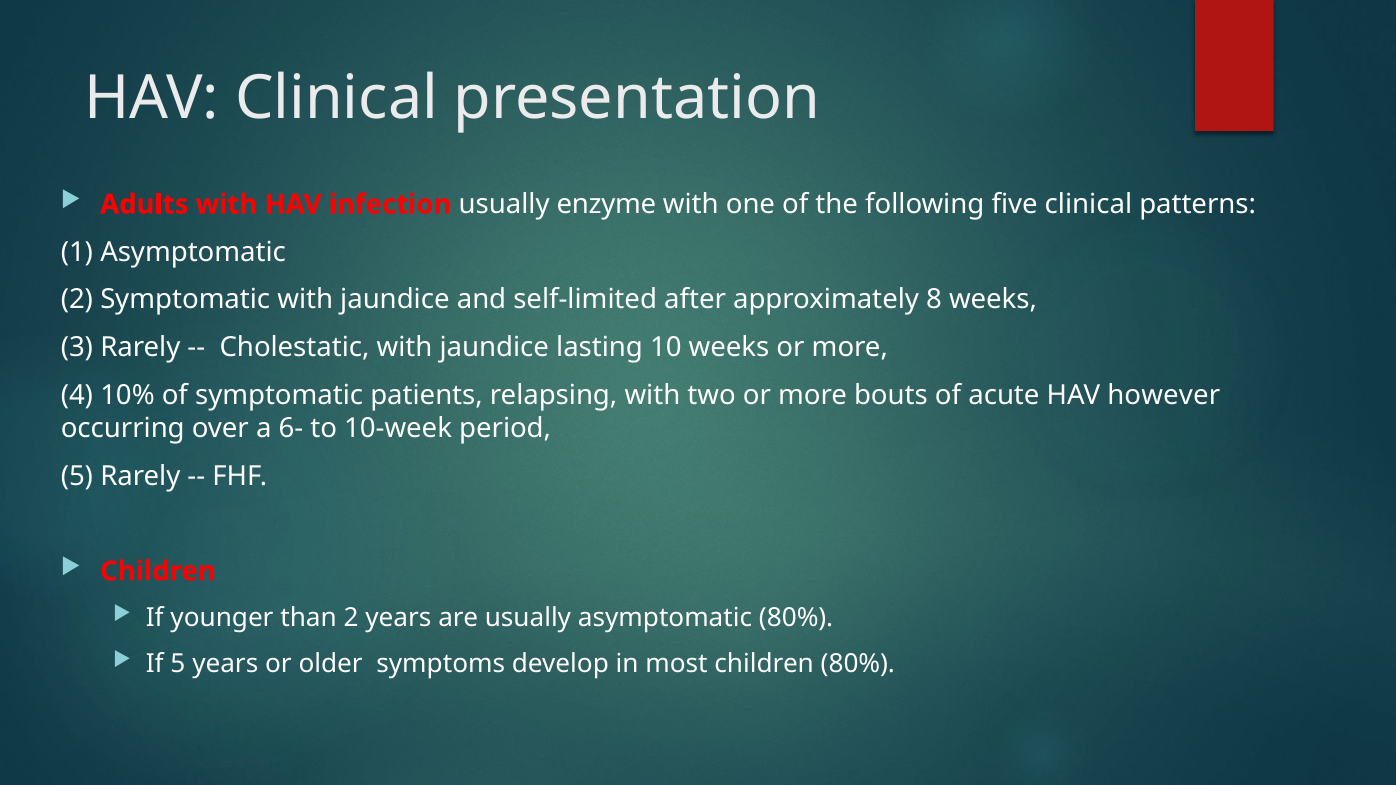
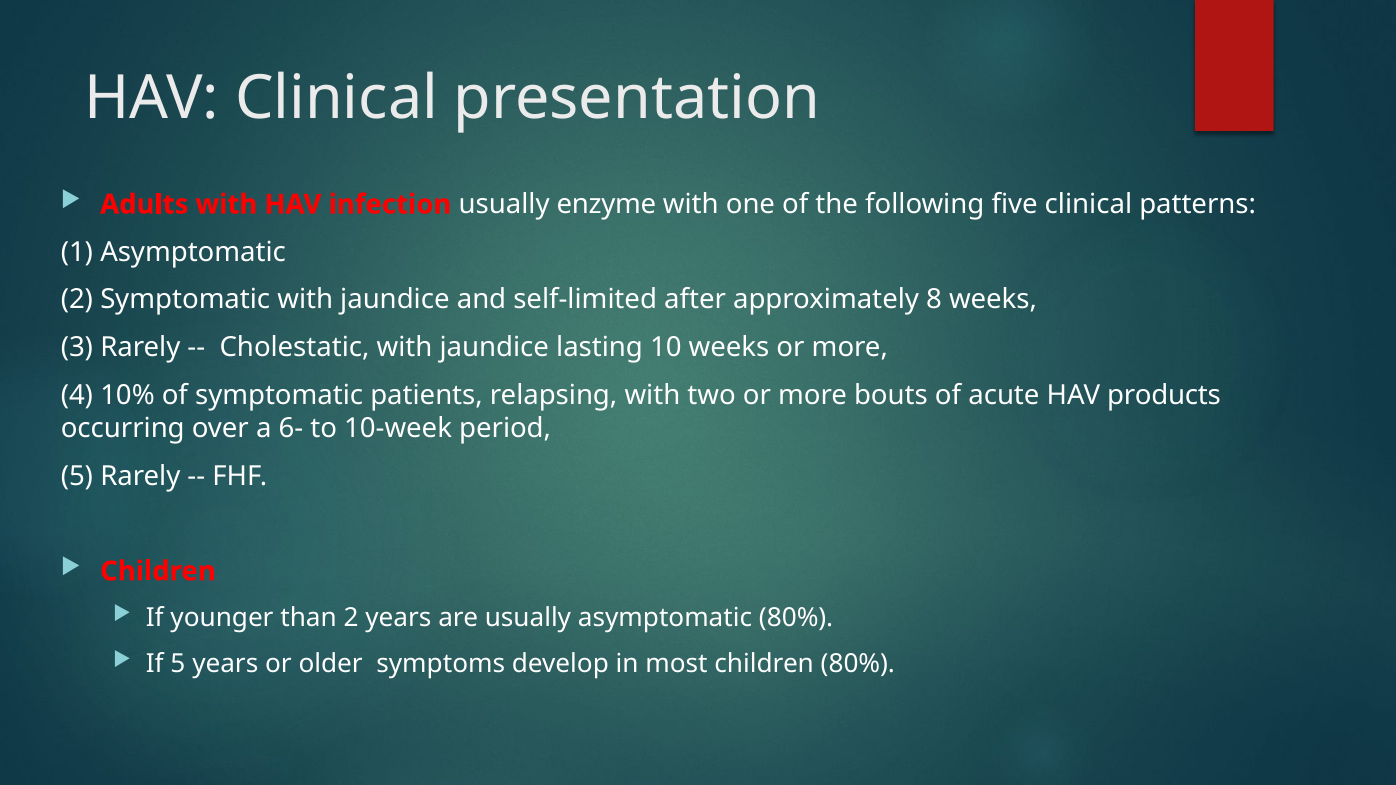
however: however -> products
